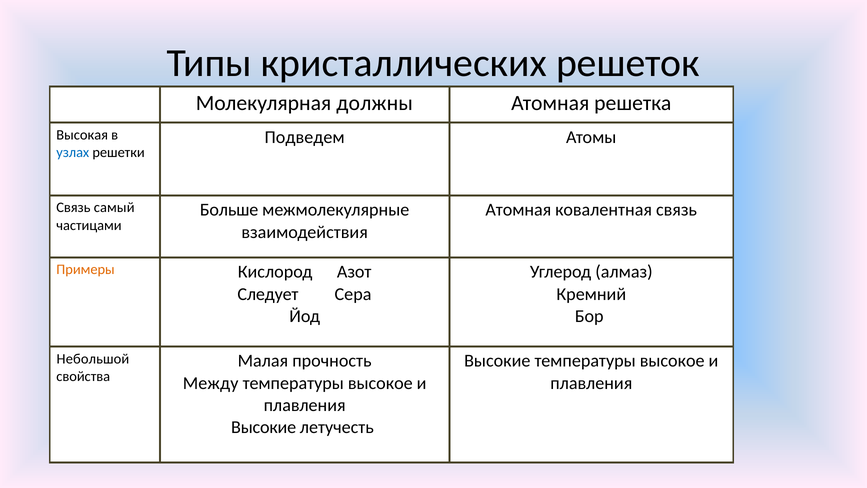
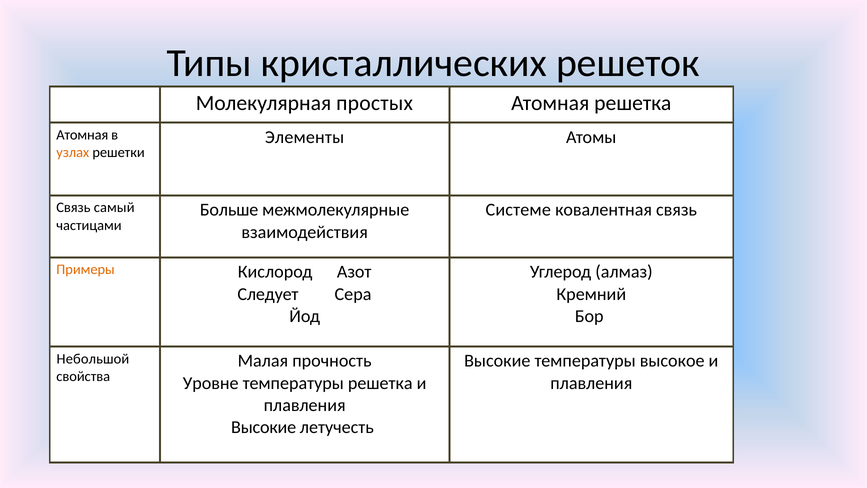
должны: должны -> простых
Высокая at (82, 135): Высокая -> Атомная
Подведем: Подведем -> Элементы
узлах colour: blue -> orange
Атомная at (518, 210): Атомная -> Системе
Между: Между -> Уровне
высокое at (380, 383): высокое -> решетка
